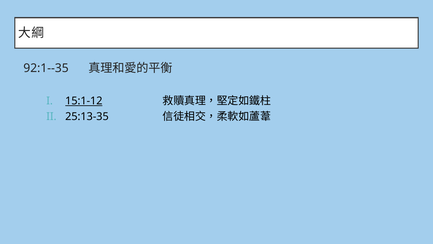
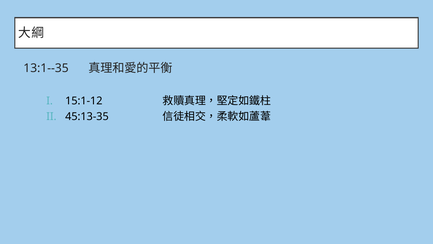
92:1--35: 92:1--35 -> 13:1--35
15:1-12 underline: present -> none
25:13-35: 25:13-35 -> 45:13-35
